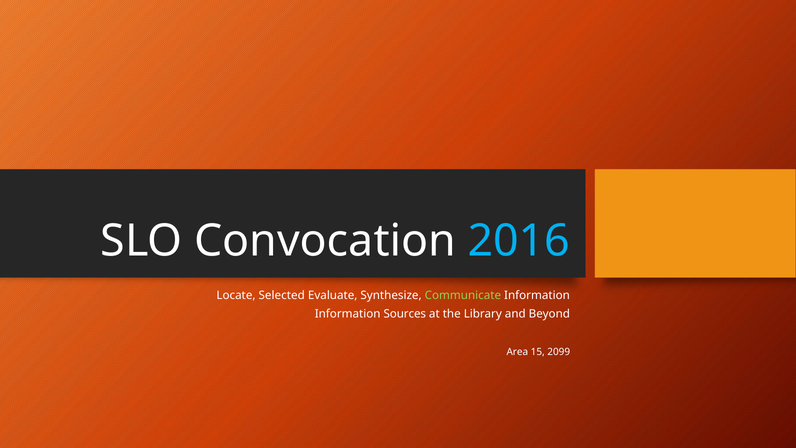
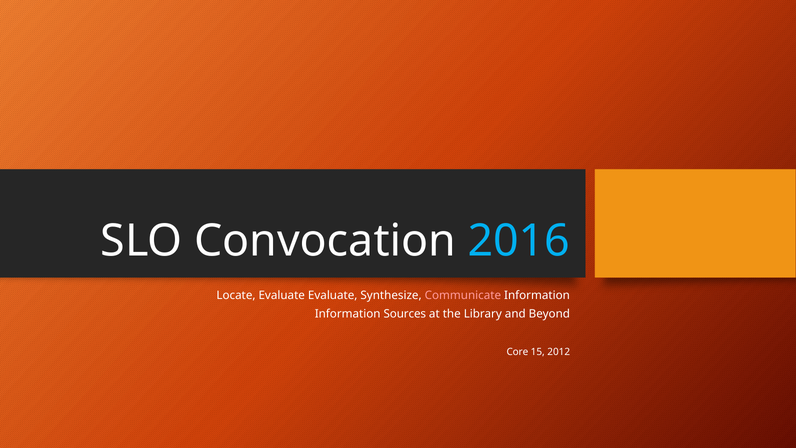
Locate Selected: Selected -> Evaluate
Communicate colour: light green -> pink
Area: Area -> Core
2099: 2099 -> 2012
